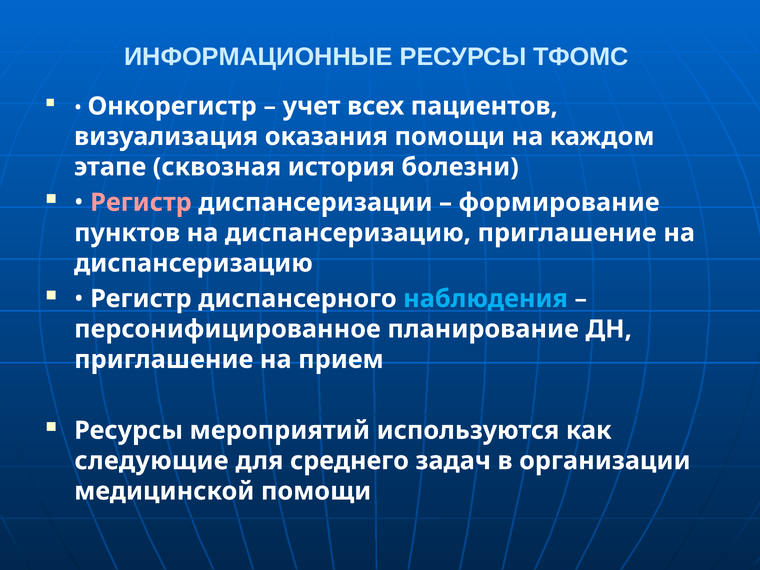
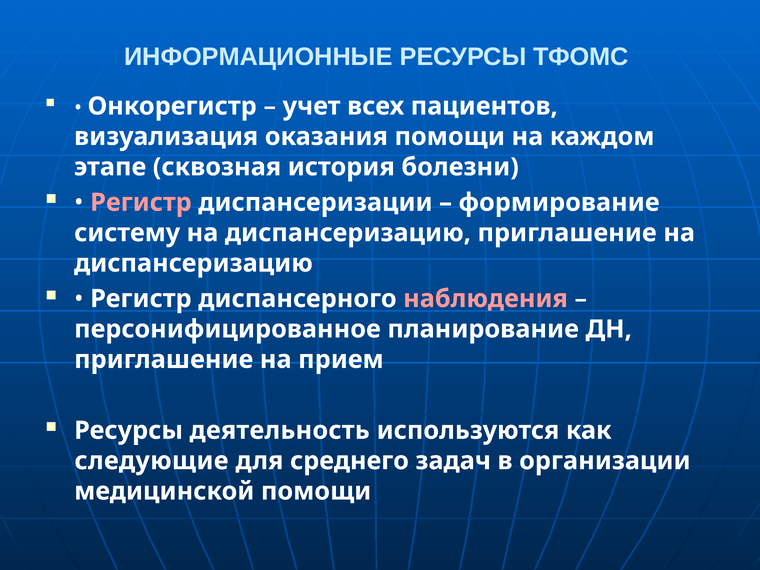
пунктов: пунктов -> систему
наблюдения colour: light blue -> pink
мероприятий: мероприятий -> деятельность
